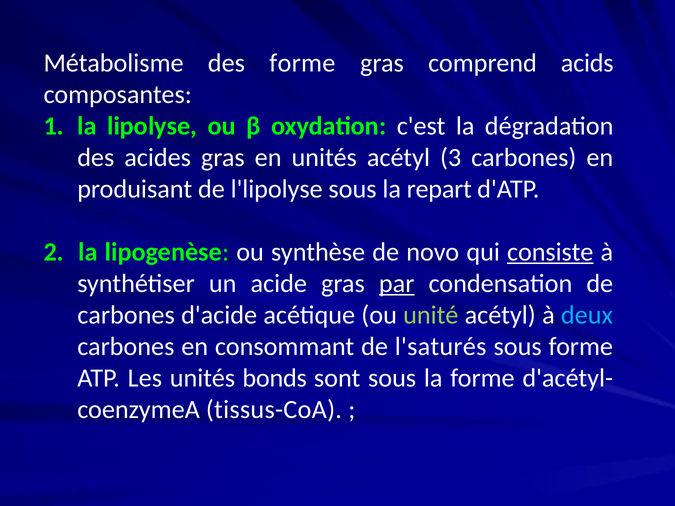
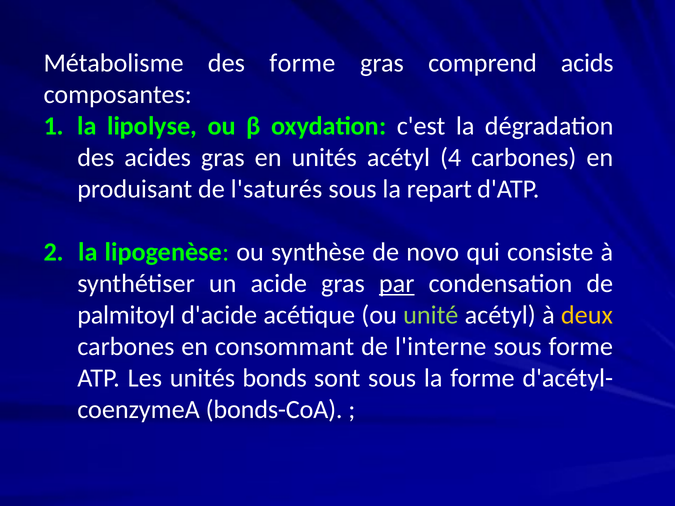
3: 3 -> 4
l'lipolyse: l'lipolyse -> l'saturés
consiste underline: present -> none
carbones at (126, 315): carbones -> palmitoyl
deux colour: light blue -> yellow
l'saturés: l'saturés -> l'interne
tissus-CoA: tissus-CoA -> bonds-CoA
